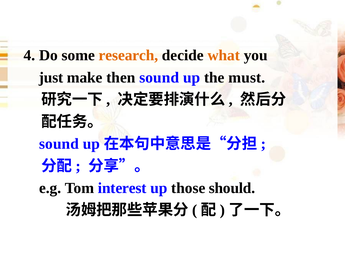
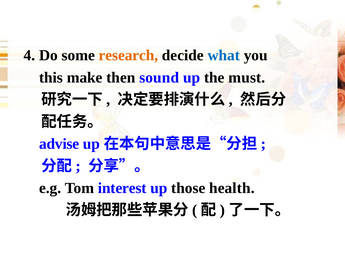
what colour: orange -> blue
just: just -> this
sound at (59, 144): sound -> advise
should: should -> health
